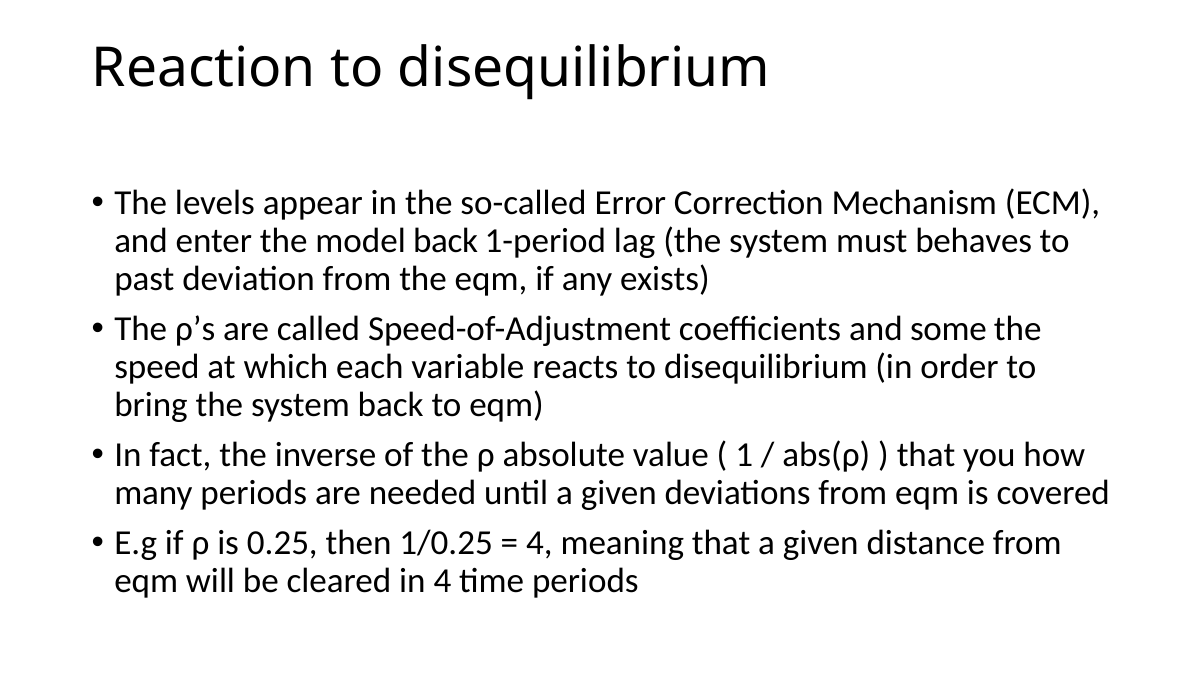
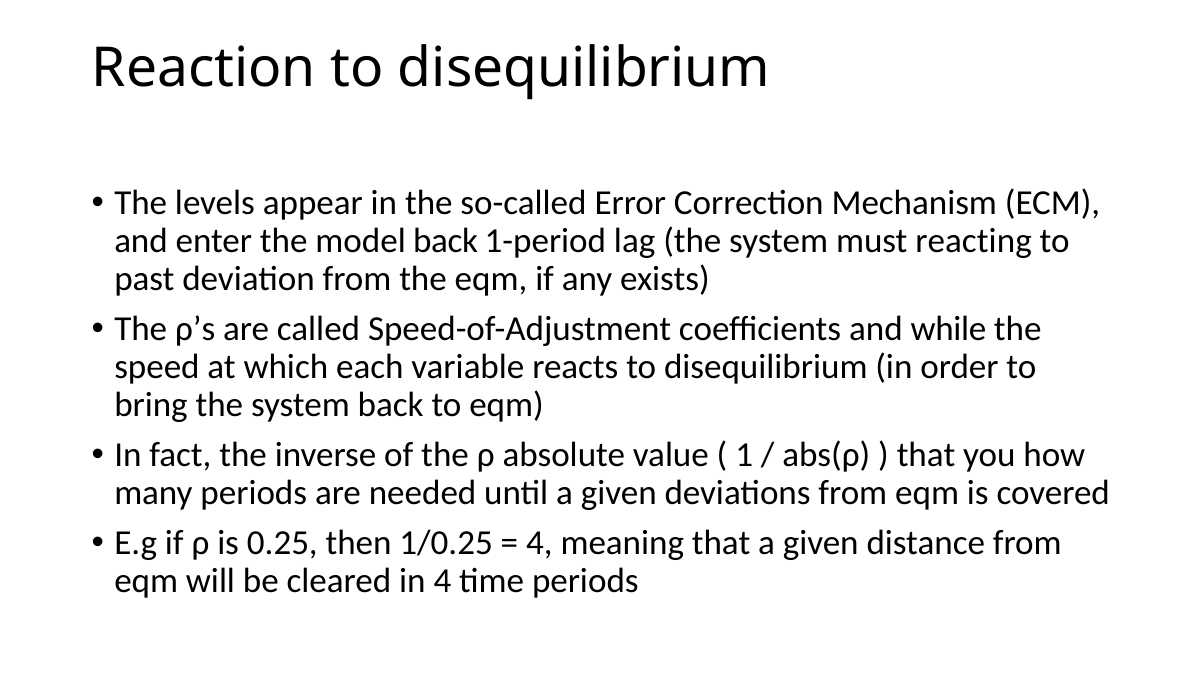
behaves: behaves -> reacting
some: some -> while
